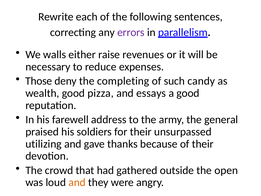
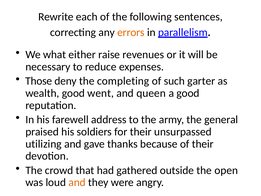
errors colour: purple -> orange
walls: walls -> what
candy: candy -> garter
pizza: pizza -> went
essays: essays -> queen
